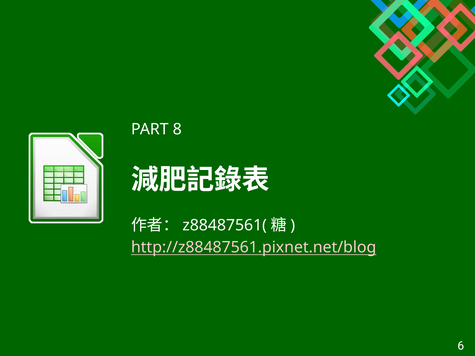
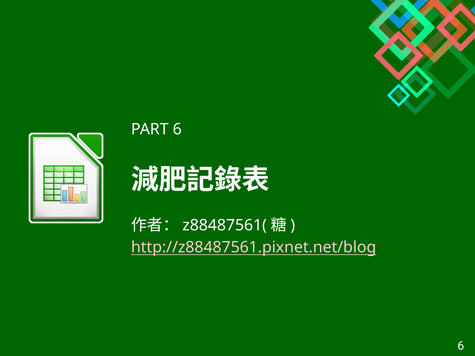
PART 8: 8 -> 6
